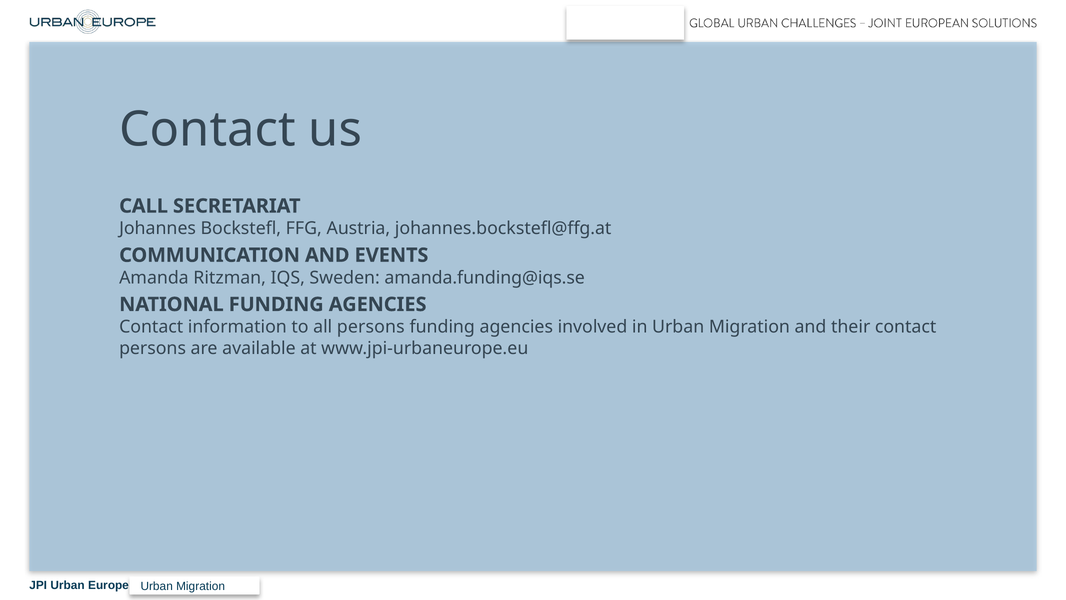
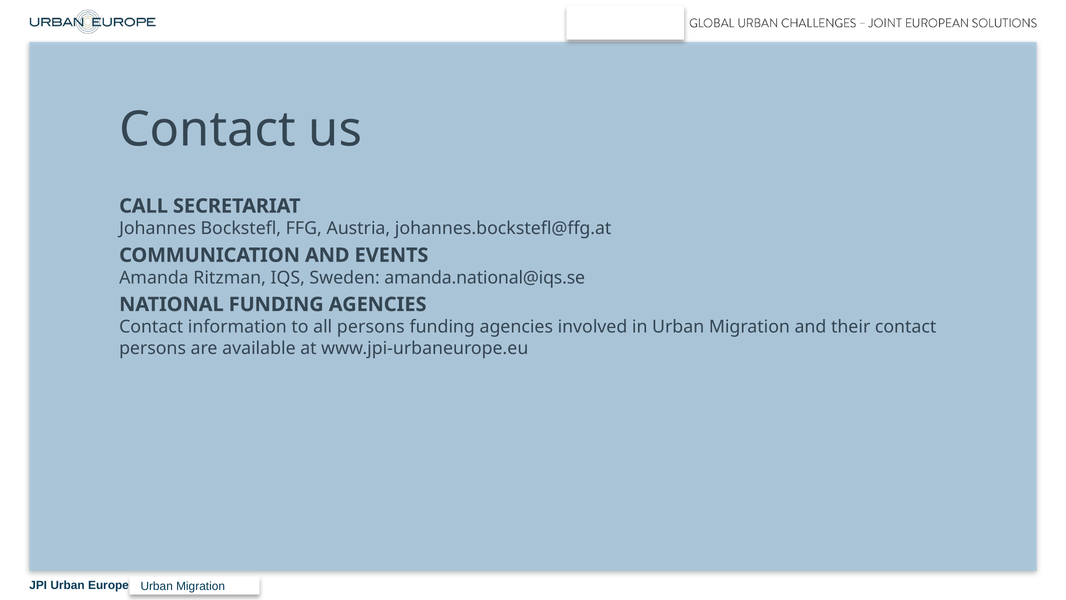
amanda.funding@iqs.se: amanda.funding@iqs.se -> amanda.national@iqs.se
